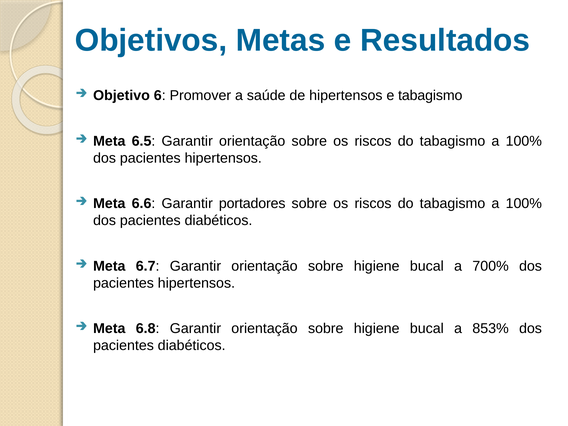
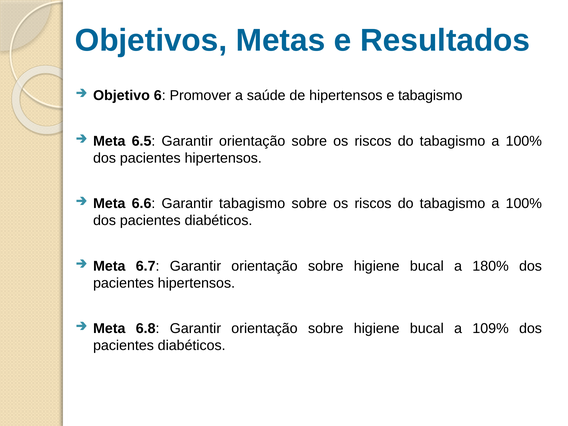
Garantir portadores: portadores -> tabagismo
700%: 700% -> 180%
853%: 853% -> 109%
